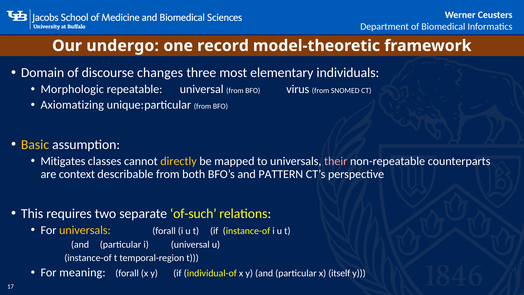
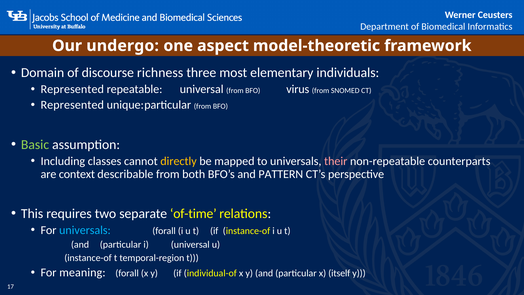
record: record -> aspect
changes: changes -> richness
Morphologic at (72, 89): Morphologic -> Represented
Axiomatizing at (72, 105): Axiomatizing -> Represented
Basic colour: yellow -> light green
Mitigates: Mitigates -> Including
of-such: of-such -> of-time
universals at (85, 230) colour: yellow -> light blue
